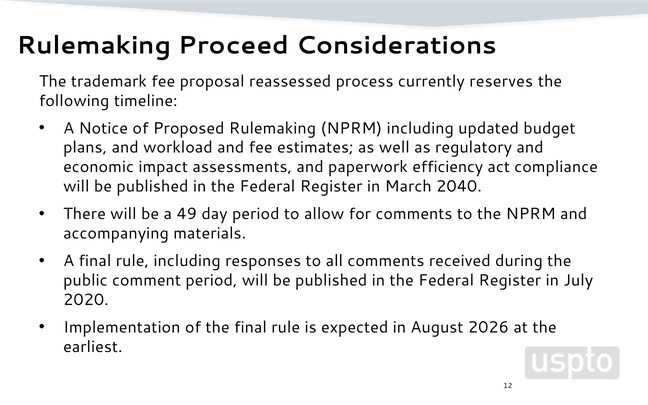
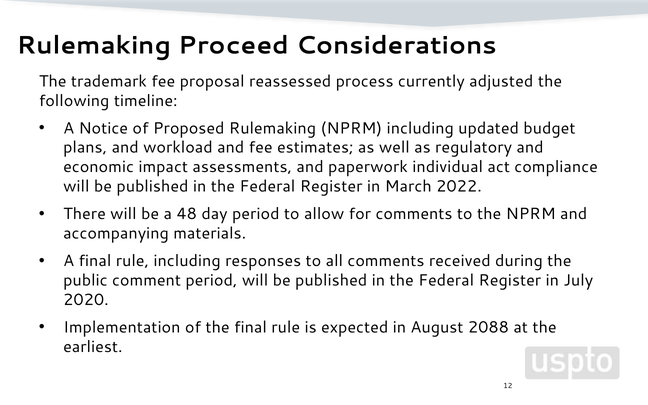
reserves: reserves -> adjusted
efficiency: efficiency -> individual
2040: 2040 -> 2022
49: 49 -> 48
2026: 2026 -> 2088
